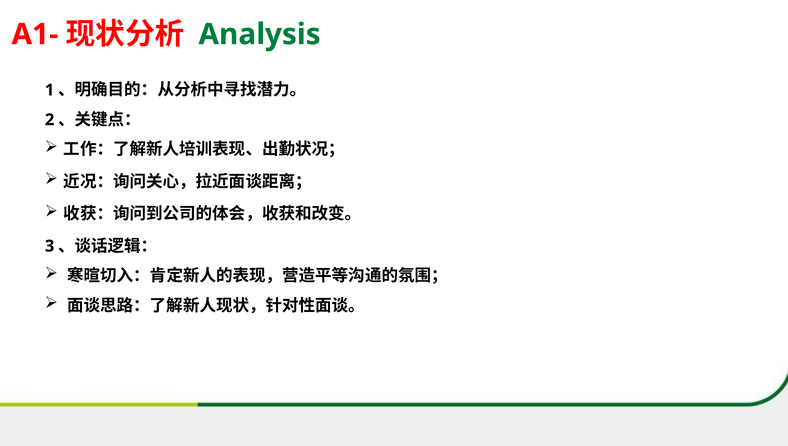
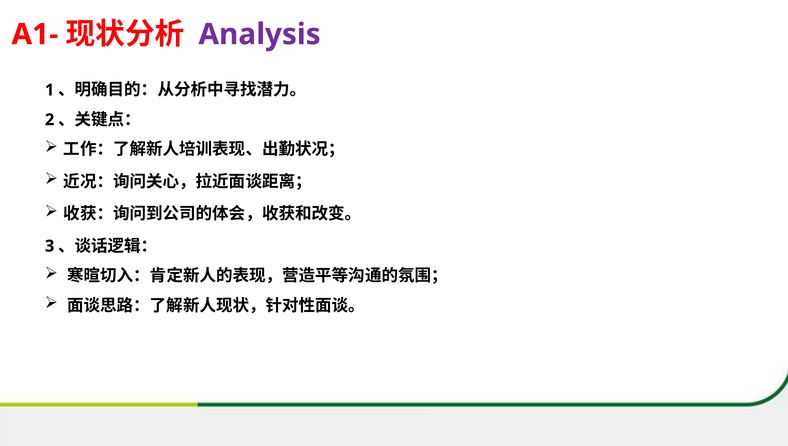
Analysis colour: green -> purple
